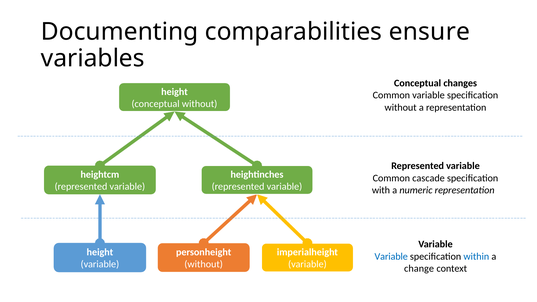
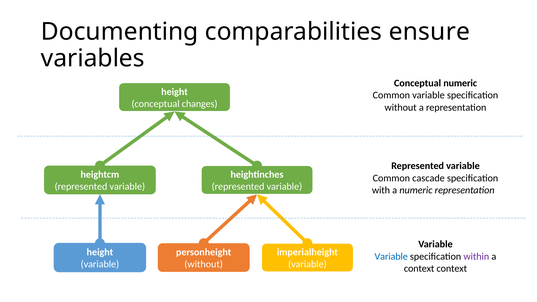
Conceptual changes: changes -> numeric
conceptual without: without -> changes
within colour: blue -> purple
change at (419, 268): change -> context
